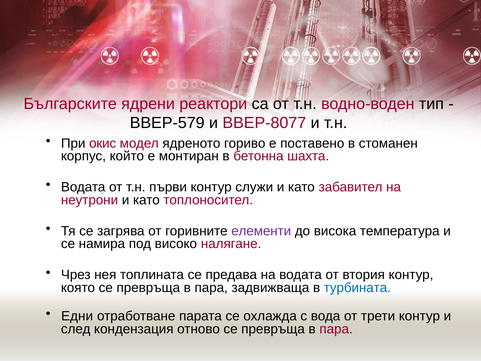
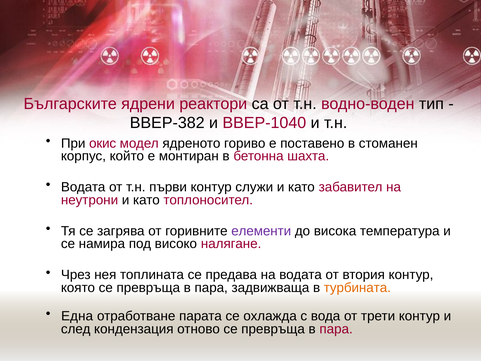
ВВЕР-579: ВВЕР-579 -> ВВЕР-382
ВВЕР-8077: ВВЕР-8077 -> ВВЕР-1040
турбината colour: blue -> orange
Едни: Едни -> Една
